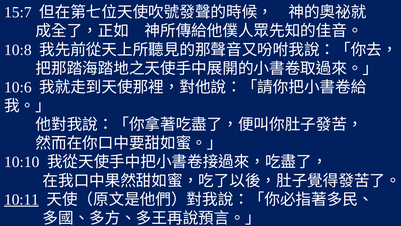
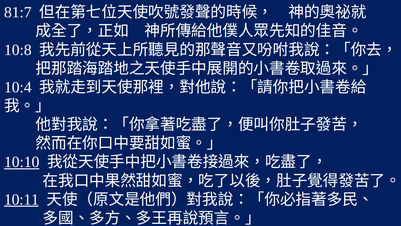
15:7: 15:7 -> 81:7
10:6: 10:6 -> 10:4
10:10 underline: none -> present
